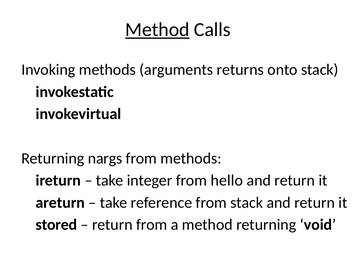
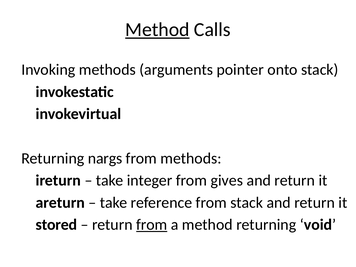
returns: returns -> pointer
hello: hello -> gives
from at (152, 225) underline: none -> present
